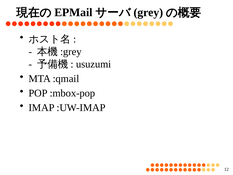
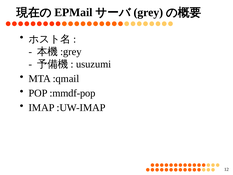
:mbox-pop: :mbox-pop -> :mmdf-pop
